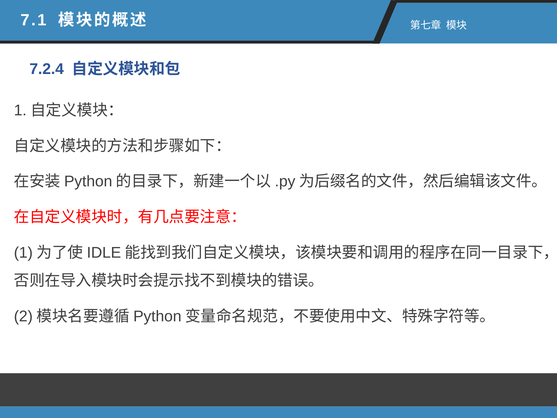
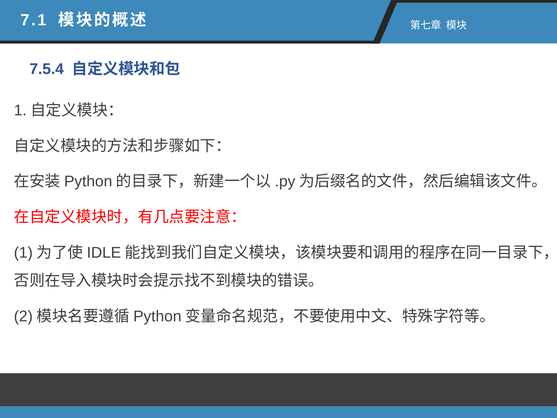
7.2.4: 7.2.4 -> 7.5.4
